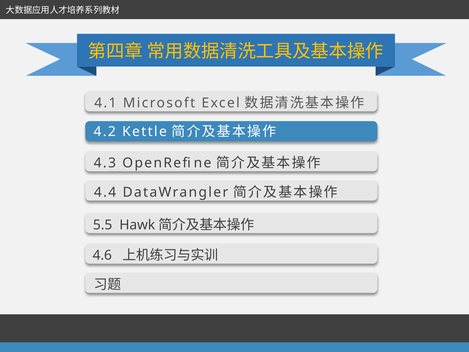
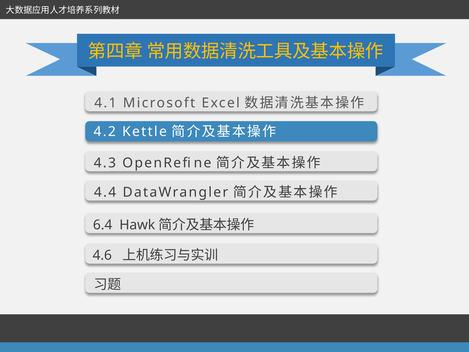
5.5: 5.5 -> 6.4
